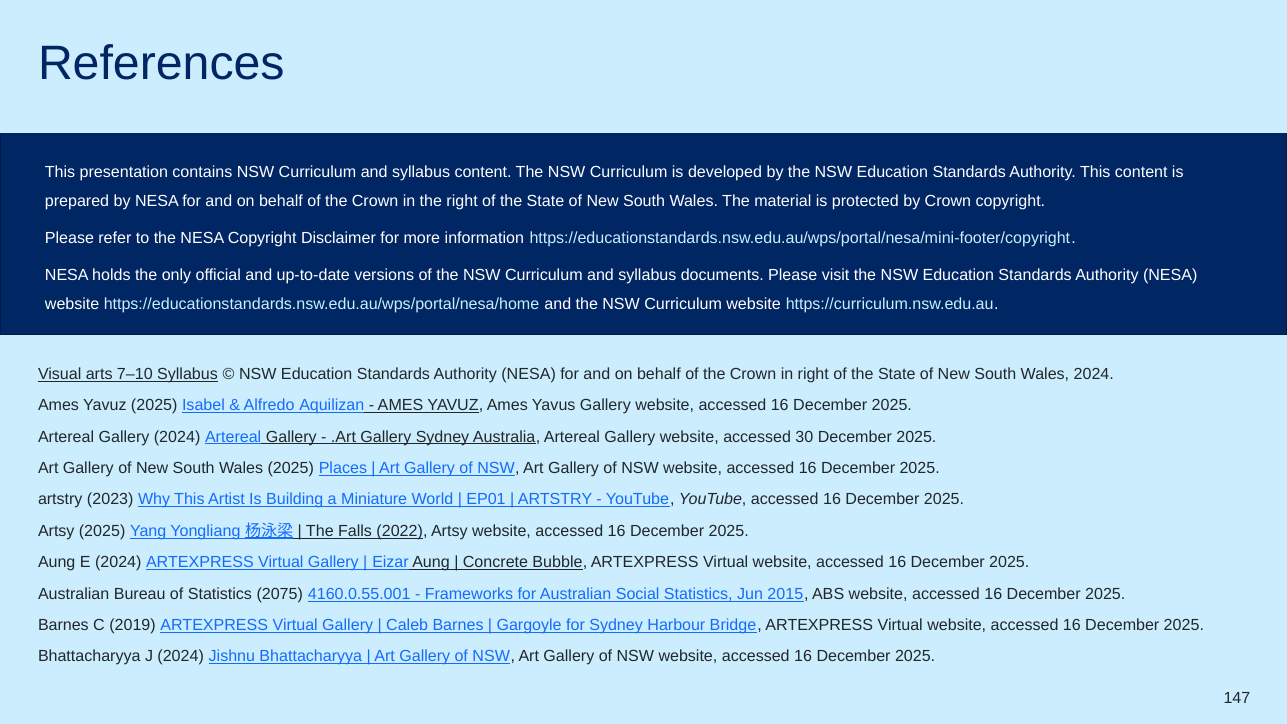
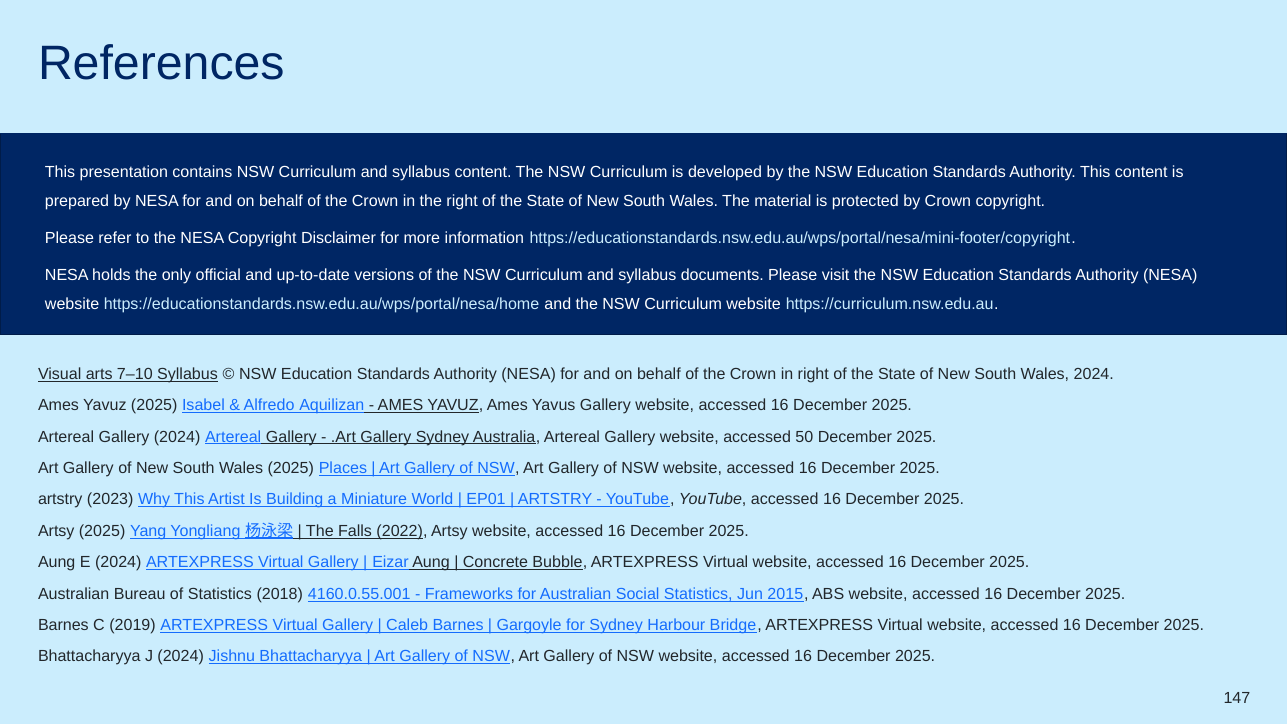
30: 30 -> 50
2075: 2075 -> 2018
